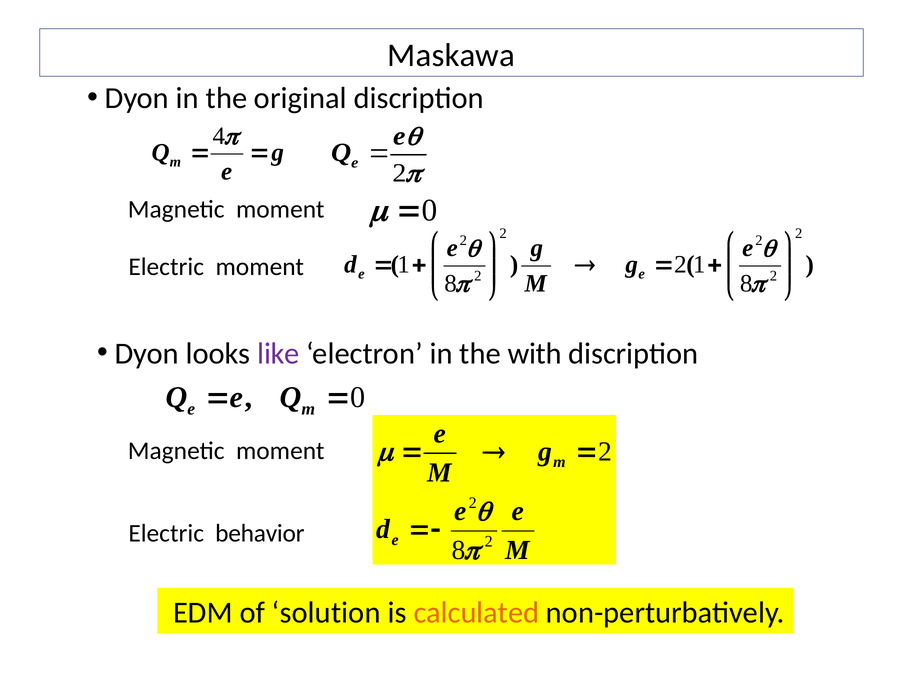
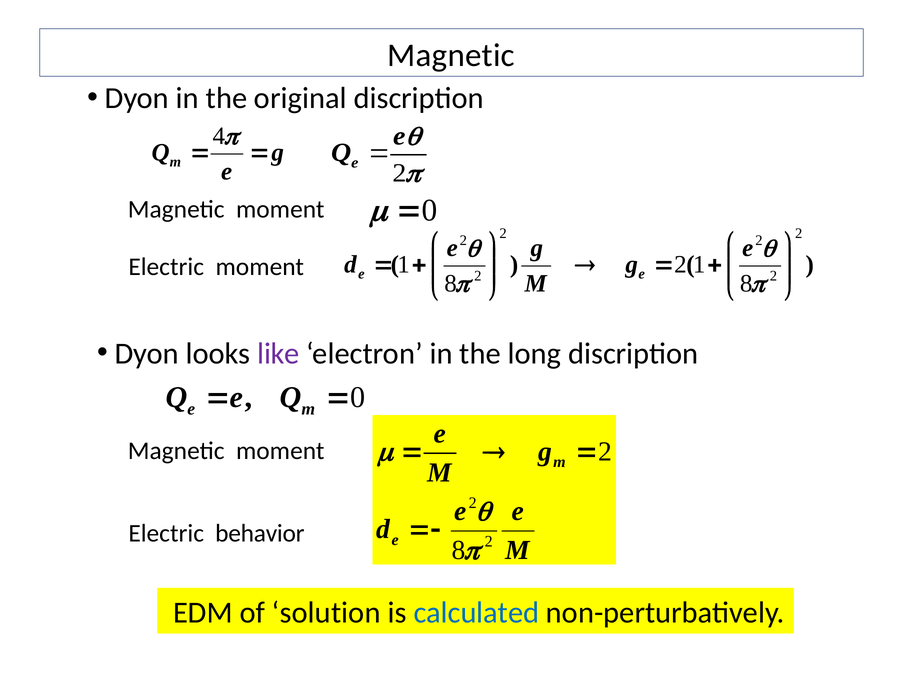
Maskawa at (451, 55): Maskawa -> Magnetic
with: with -> long
calculated colour: orange -> blue
